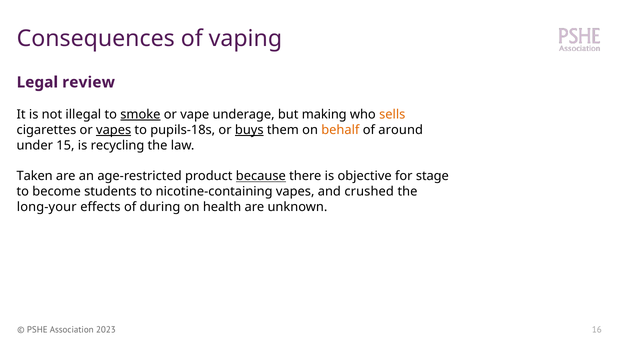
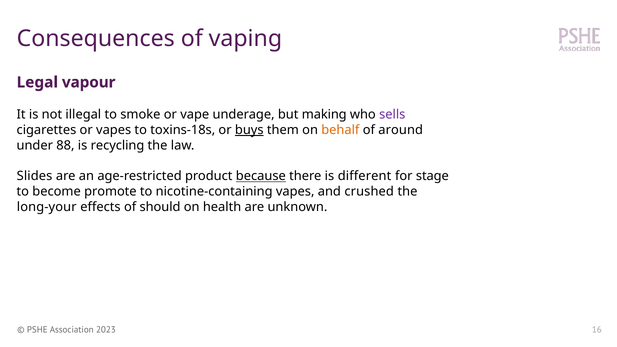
review: review -> vapour
smoke underline: present -> none
sells colour: orange -> purple
vapes at (114, 130) underline: present -> none
pupils-18s: pupils-18s -> toxins-18s
15: 15 -> 88
Taken: Taken -> Slides
objective: objective -> different
students: students -> promote
during: during -> should
